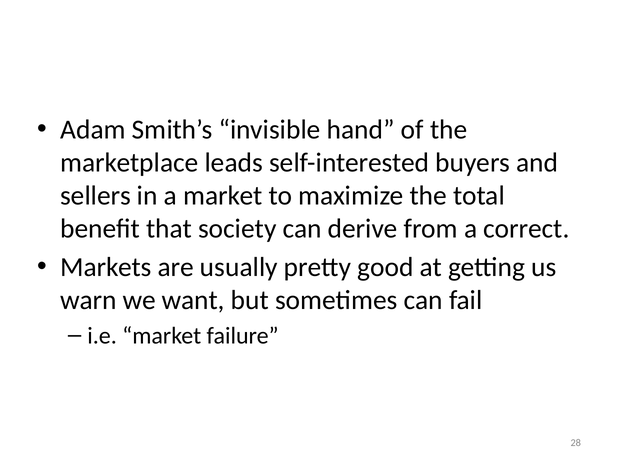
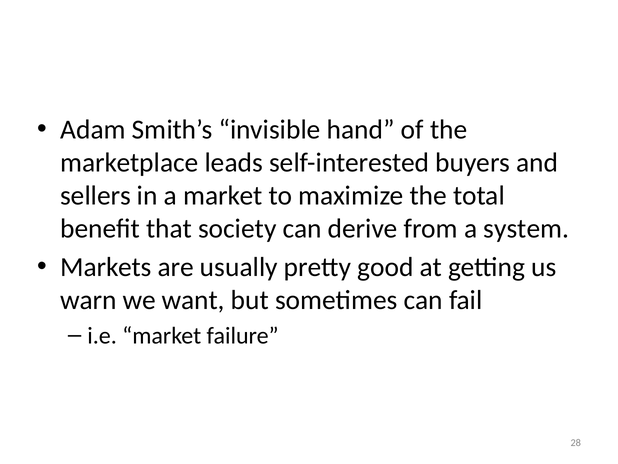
correct: correct -> system
